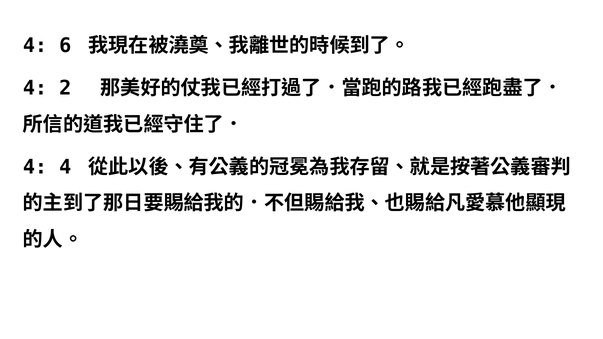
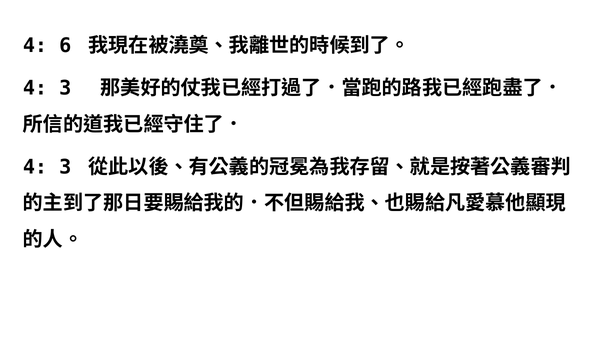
2 at (65, 88): 2 -> 3
4 at (65, 167): 4 -> 3
